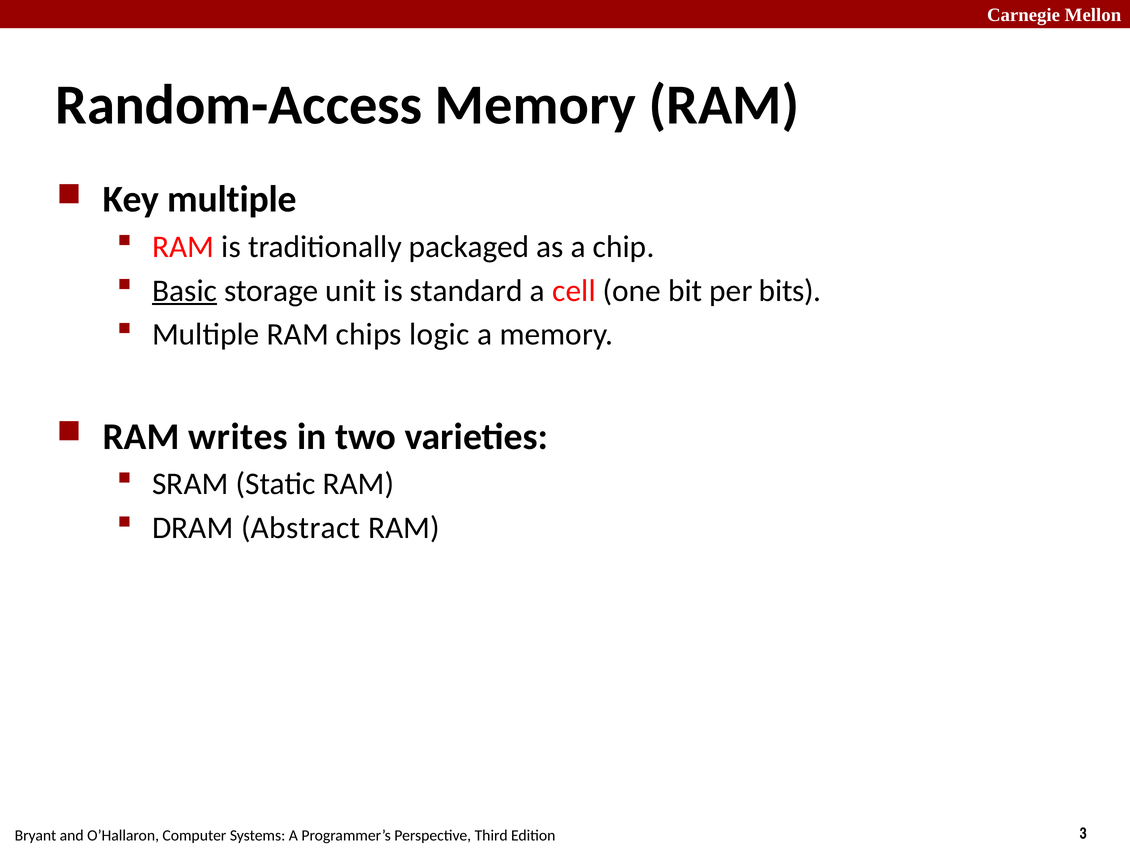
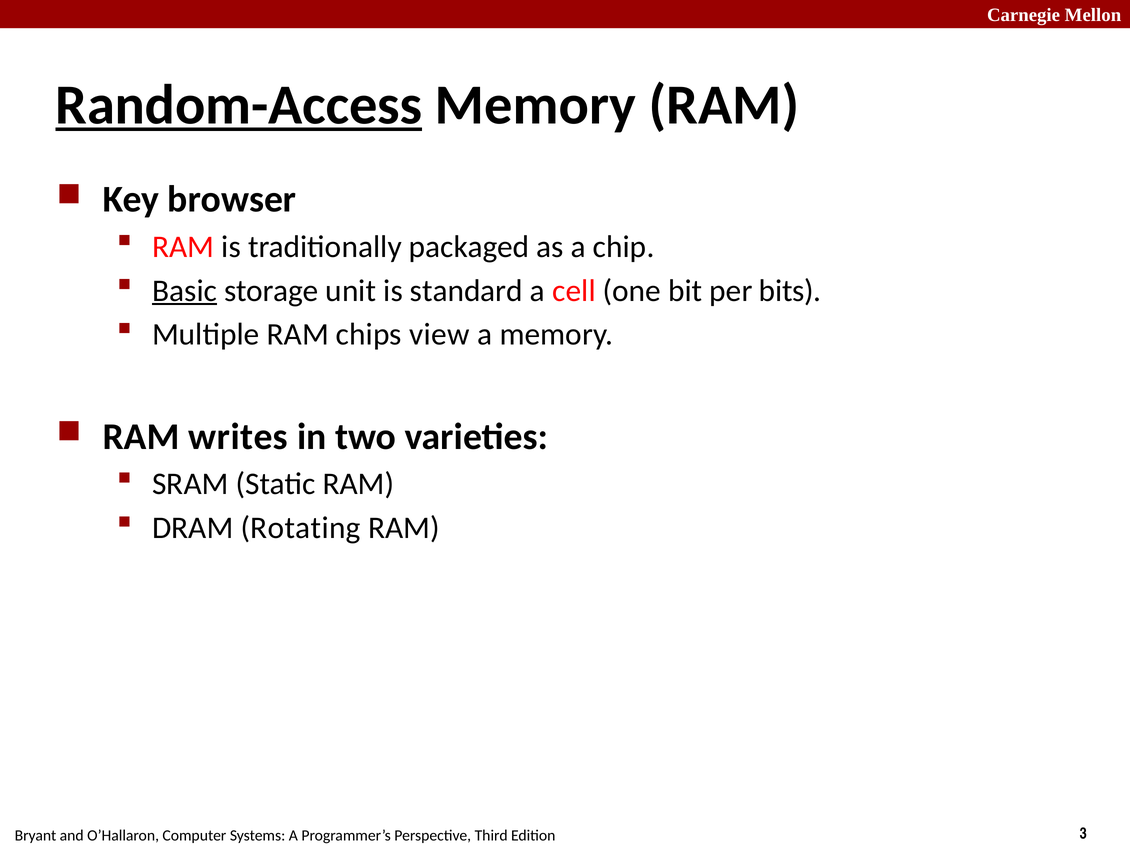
Random-Access underline: none -> present
Key multiple: multiple -> browser
logic: logic -> view
Abstract: Abstract -> Rotating
